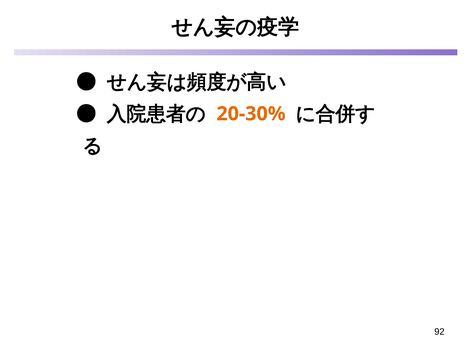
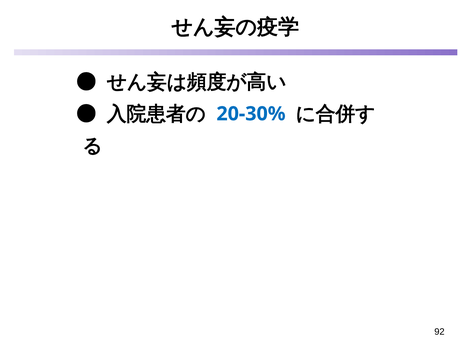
20-30% colour: orange -> blue
